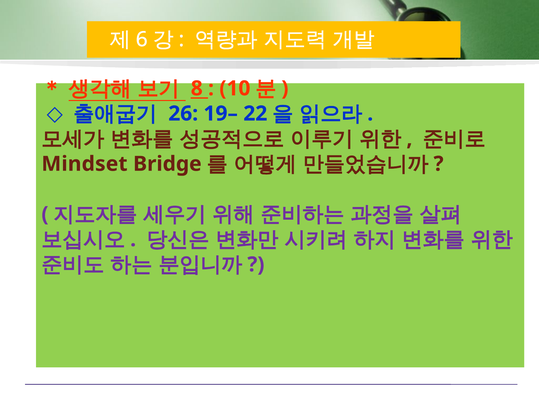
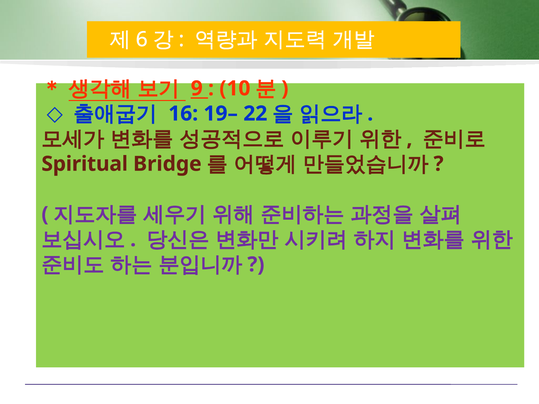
8: 8 -> 9
26: 26 -> 16
Mindset: Mindset -> Spiritual
